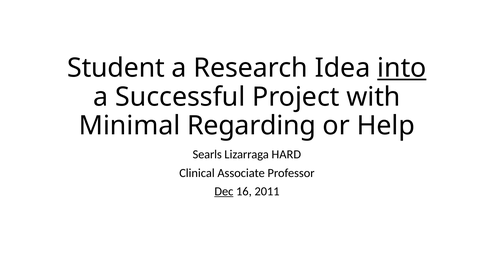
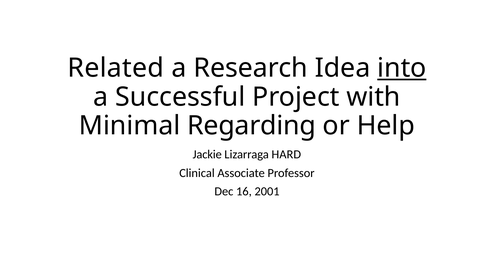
Student: Student -> Related
Searls: Searls -> Jackie
Dec underline: present -> none
2011: 2011 -> 2001
